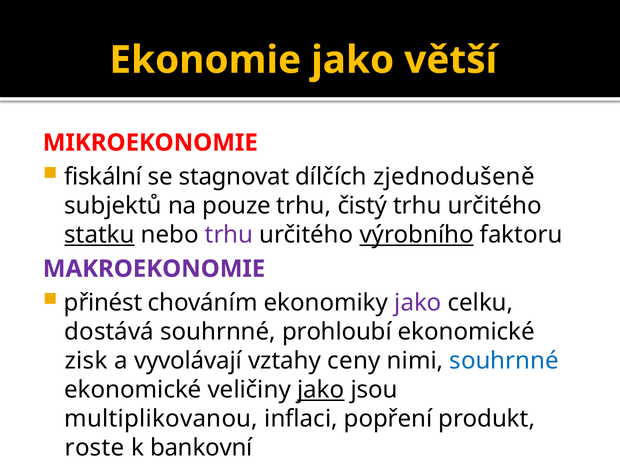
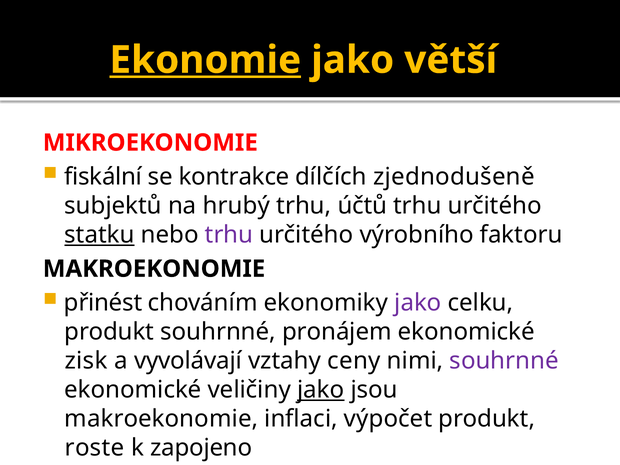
Ekonomie underline: none -> present
stagnovat: stagnovat -> kontrakce
pouze: pouze -> hrubý
čistý: čistý -> účtů
výrobního underline: present -> none
MAKROEKONOMIE at (154, 269) colour: purple -> black
dostává at (109, 332): dostává -> produkt
prohloubí: prohloubí -> pronájem
souhrnné at (504, 361) colour: blue -> purple
multiplikovanou at (161, 419): multiplikovanou -> makroekonomie
popření: popření -> výpočet
bankovní: bankovní -> zapojeno
